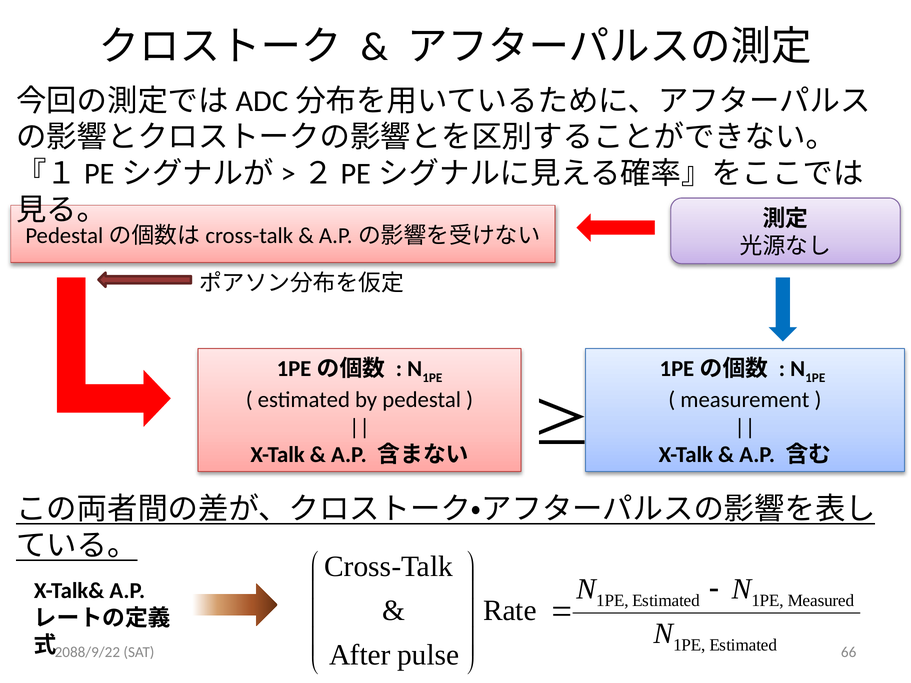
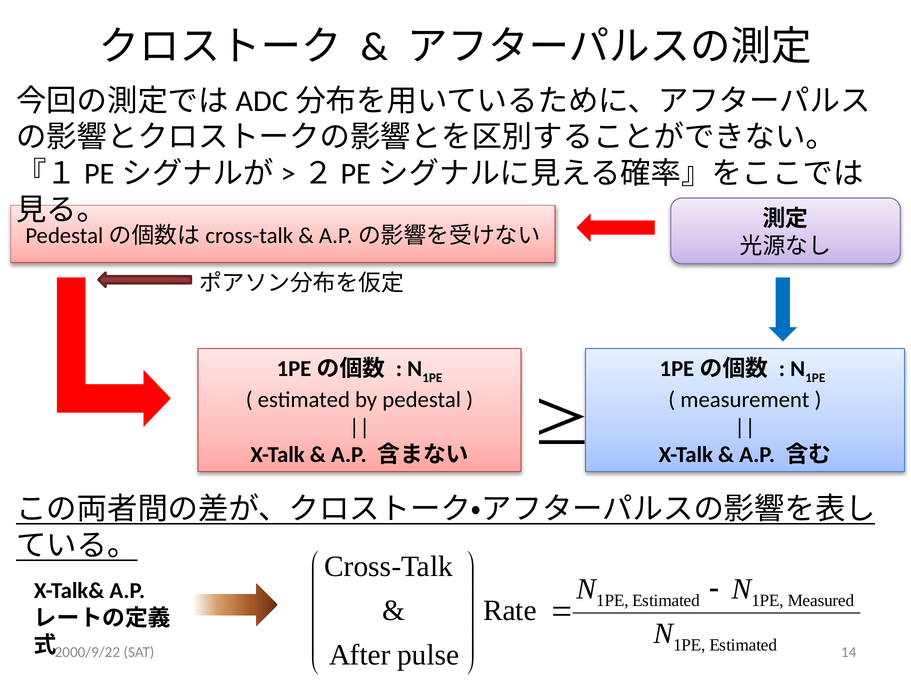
2088/9/22: 2088/9/22 -> 2000/9/22
66: 66 -> 14
